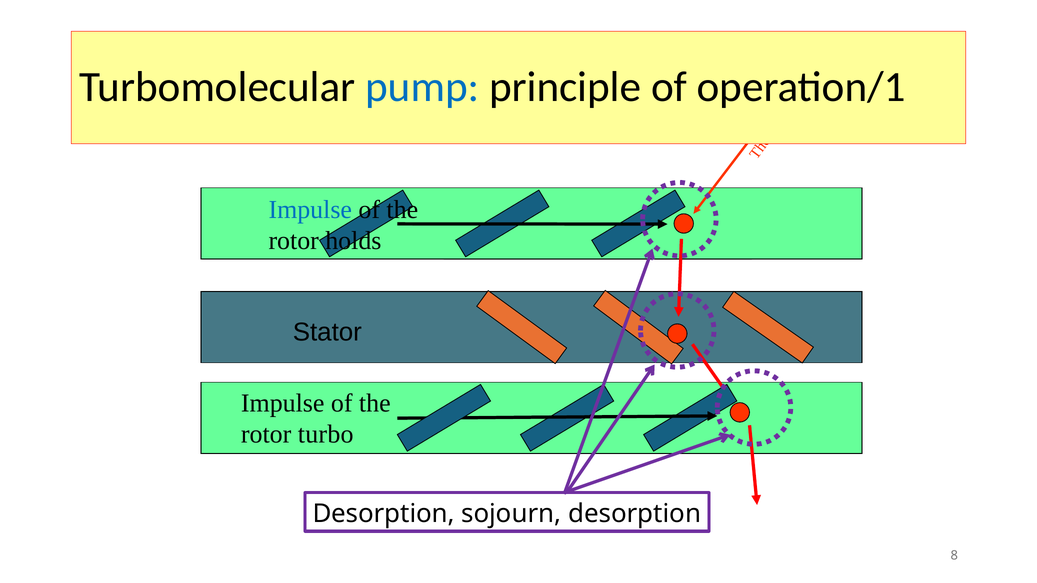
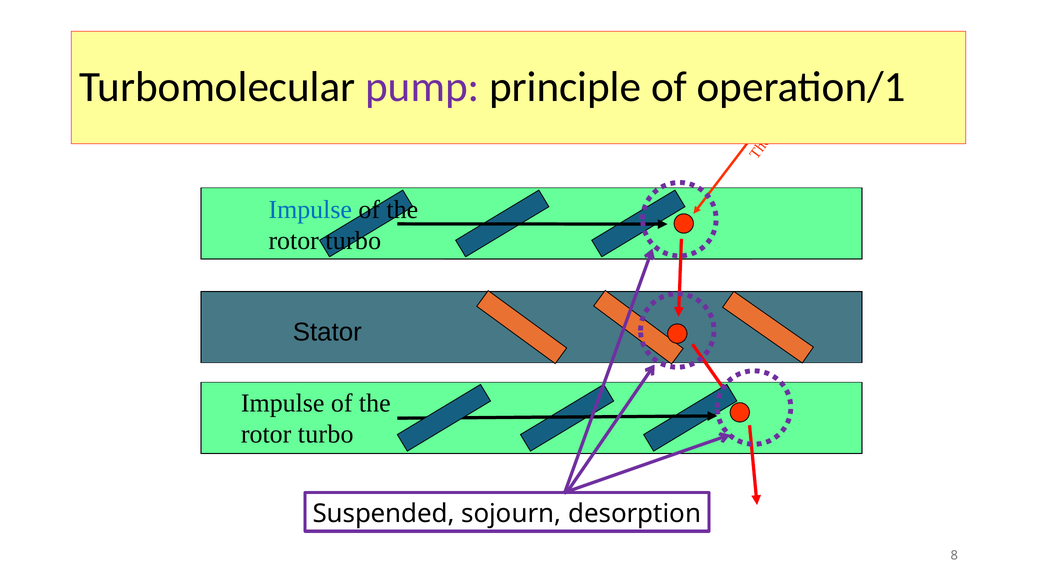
pump colour: blue -> purple
holds at (353, 241): holds -> turbo
Desorption at (384, 514): Desorption -> Suspended
